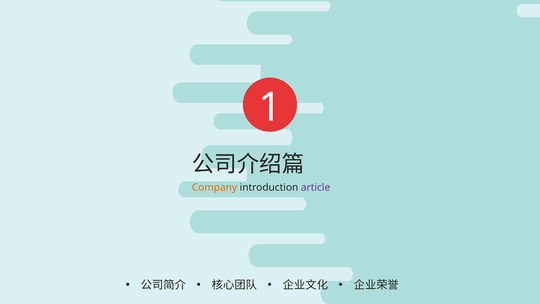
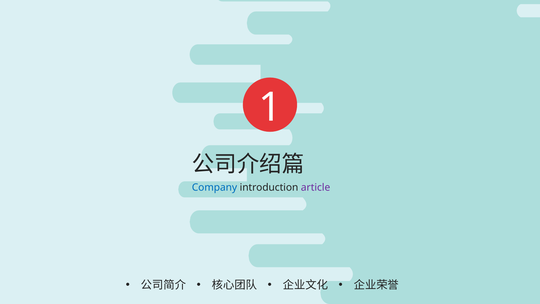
Company colour: orange -> blue
